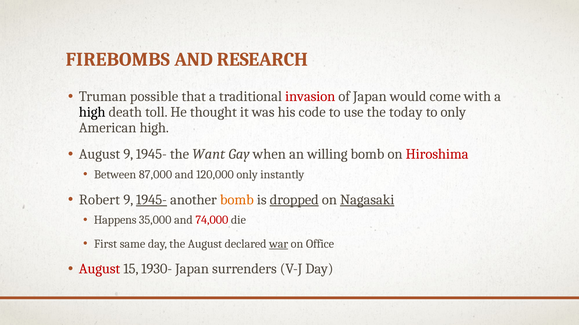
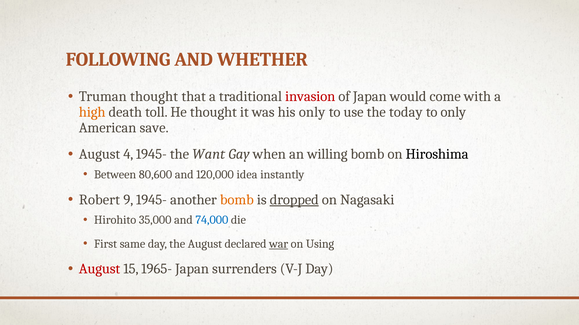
FIREBOMBS: FIREBOMBS -> FOLLOWING
RESEARCH: RESEARCH -> WHETHER
Truman possible: possible -> thought
high at (92, 112) colour: black -> orange
his code: code -> only
American high: high -> save
August 9: 9 -> 4
Hiroshima colour: red -> black
87,000: 87,000 -> 80,600
120,000 only: only -> idea
1945- at (151, 200) underline: present -> none
Nagasaki underline: present -> none
Happens: Happens -> Hirohito
74,000 colour: red -> blue
Office: Office -> Using
1930-: 1930- -> 1965-
